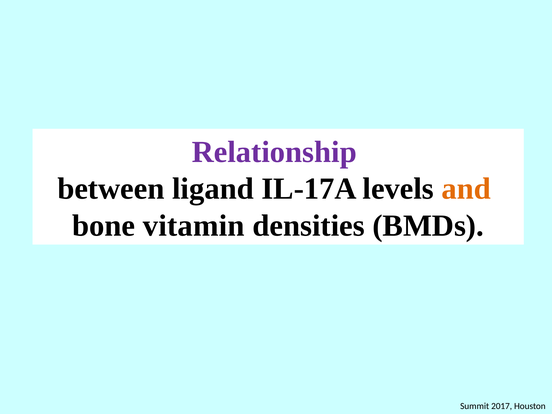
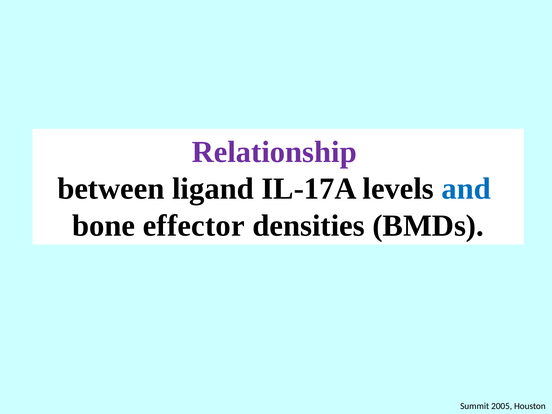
and colour: orange -> blue
vitamin: vitamin -> effector
2017: 2017 -> 2005
